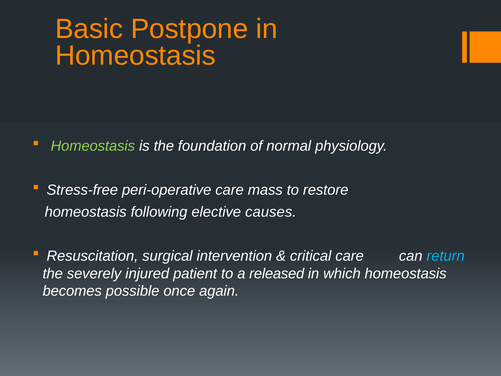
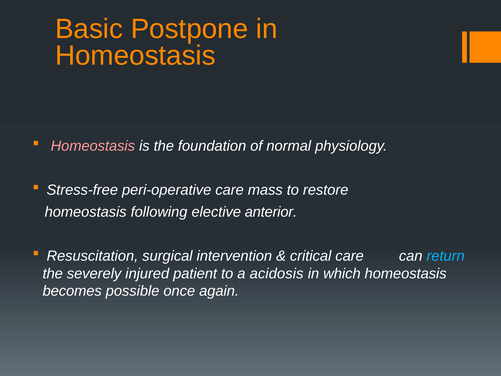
Homeostasis at (93, 146) colour: light green -> pink
causes: causes -> anterior
released: released -> acidosis
